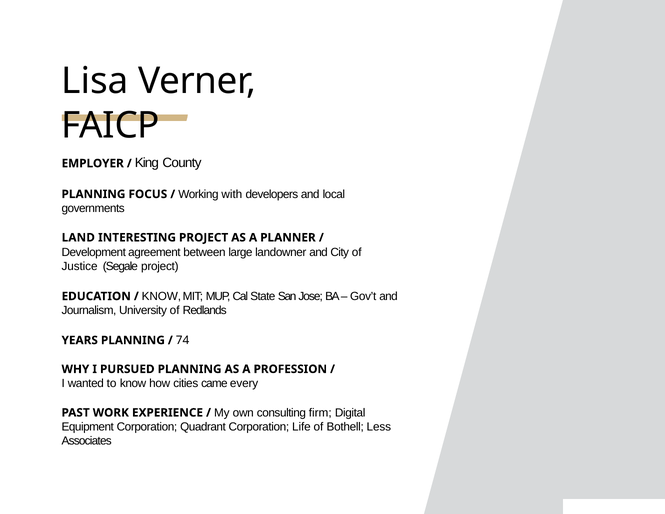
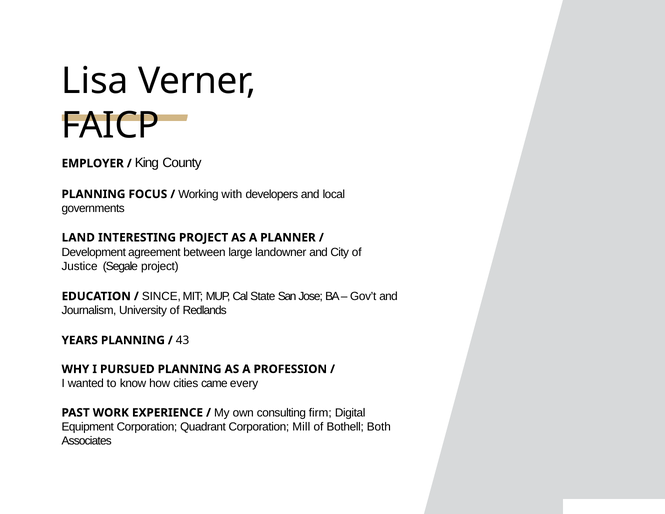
KNOW at (161, 296): KNOW -> SINCE
74: 74 -> 43
Life: Life -> Mill
Less: Less -> Both
